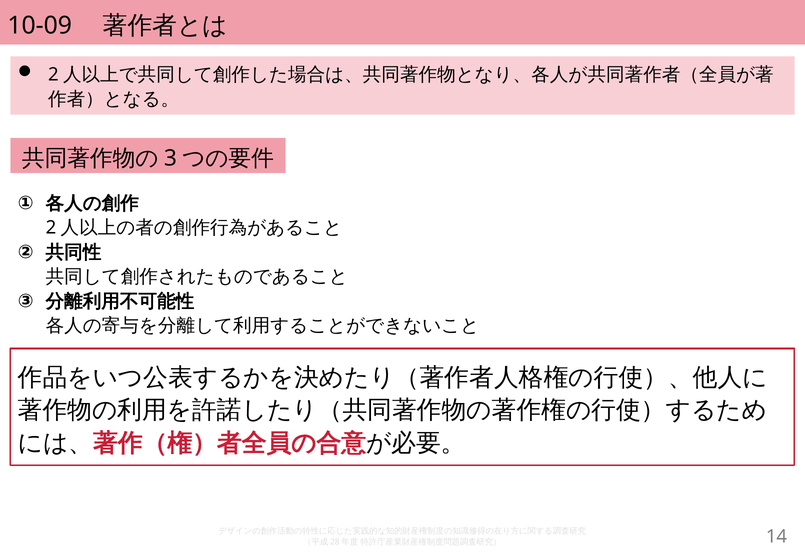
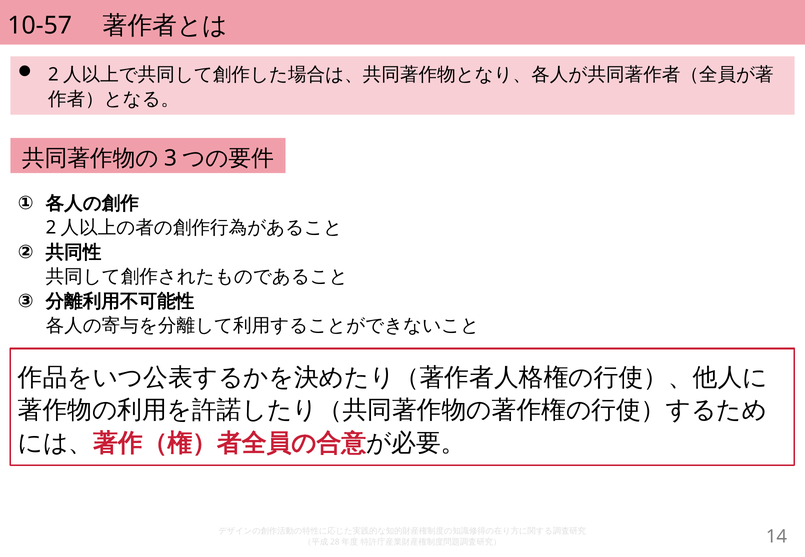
10-09: 10-09 -> 10-57
